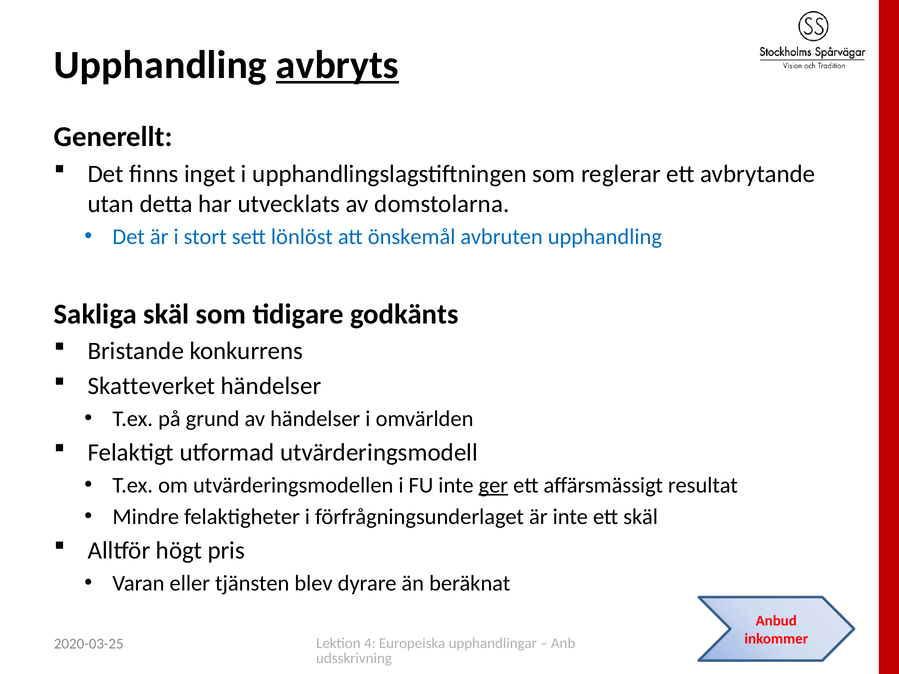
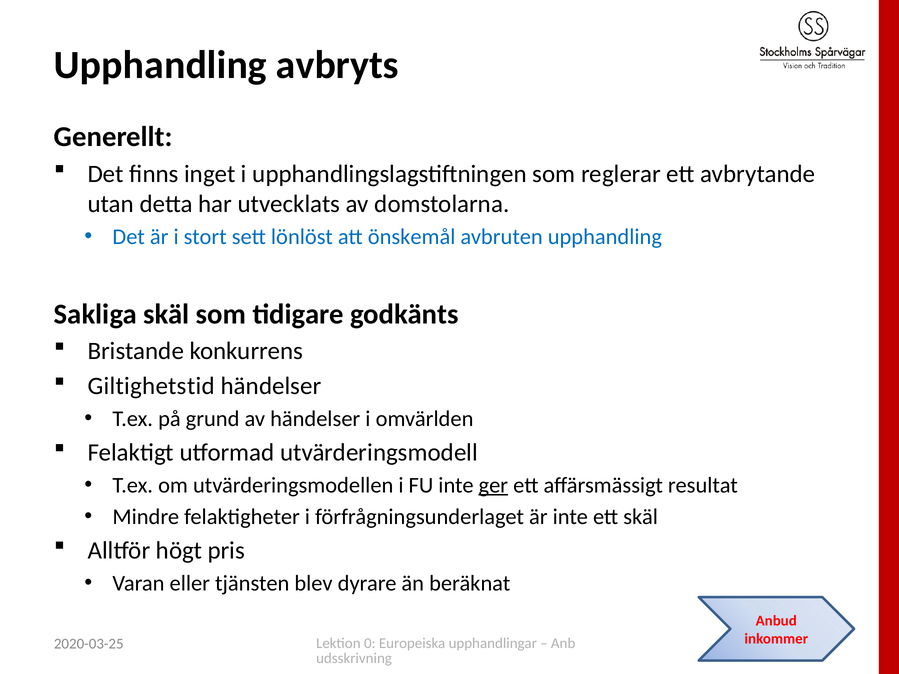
avbryts underline: present -> none
Skatteverket: Skatteverket -> Giltighetstid
4: 4 -> 0
